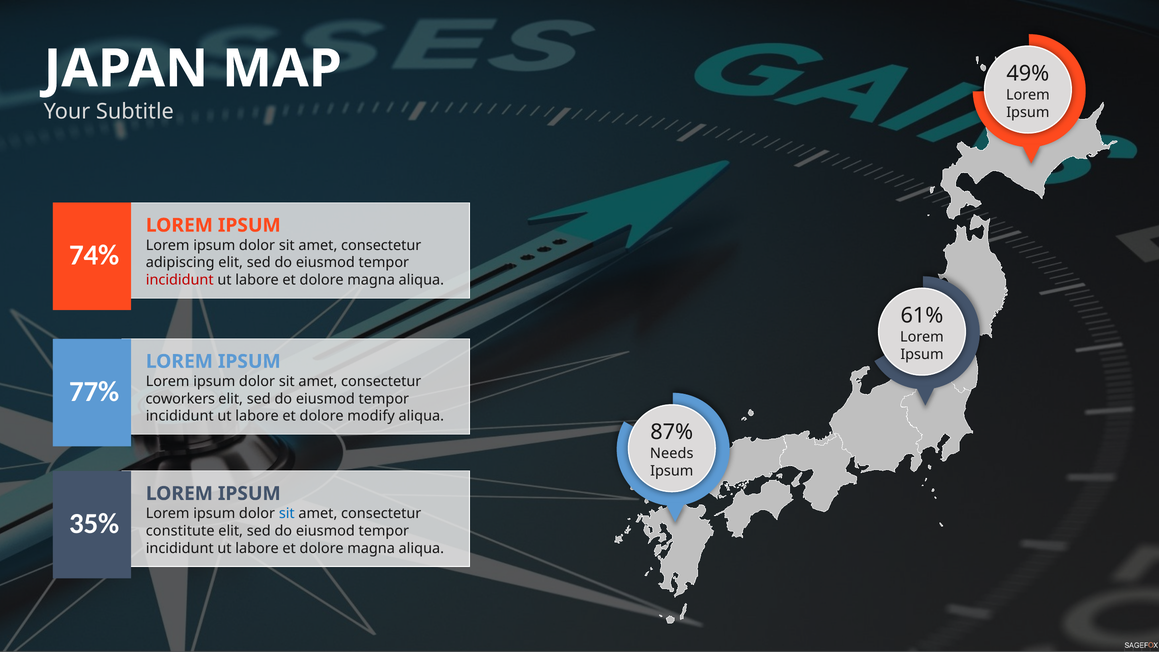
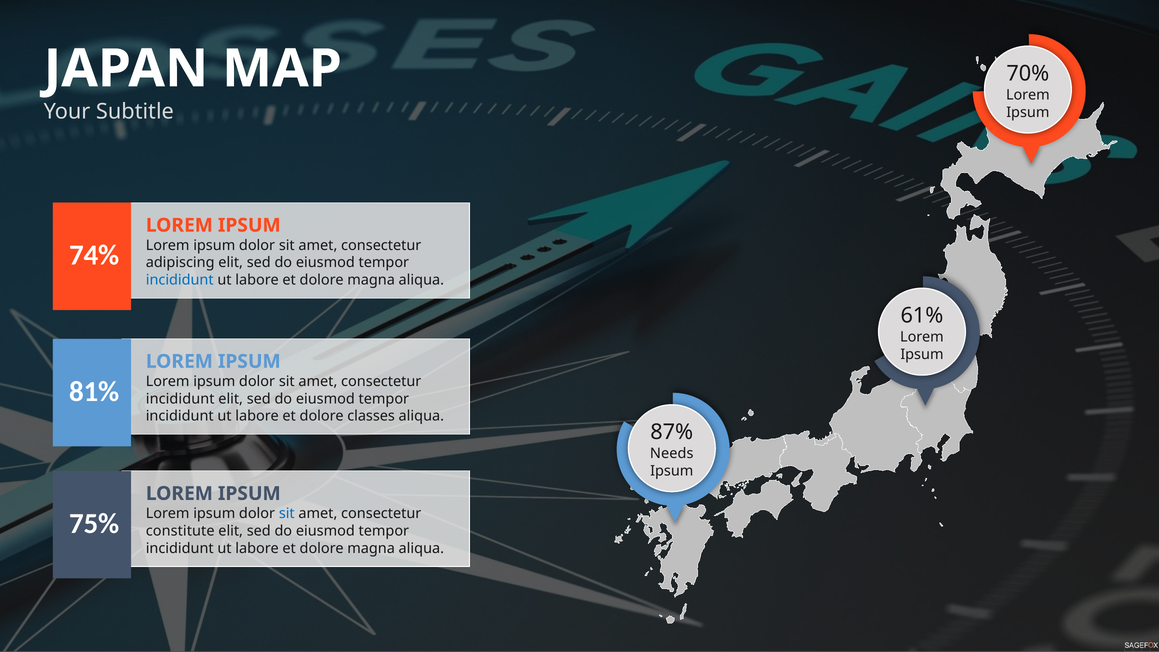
49%: 49% -> 70%
incididunt at (180, 280) colour: red -> blue
77%: 77% -> 81%
coworkers at (180, 399): coworkers -> incididunt
modify: modify -> classes
35%: 35% -> 75%
